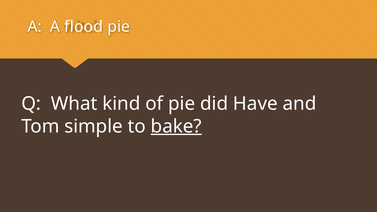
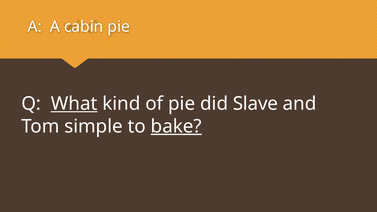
flood: flood -> cabin
What underline: none -> present
Have: Have -> Slave
